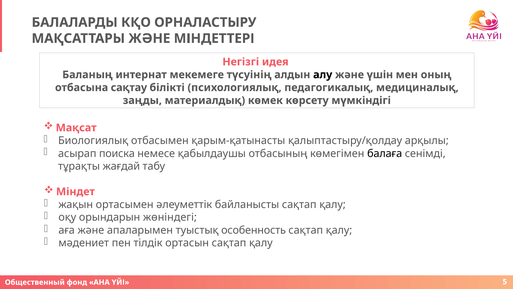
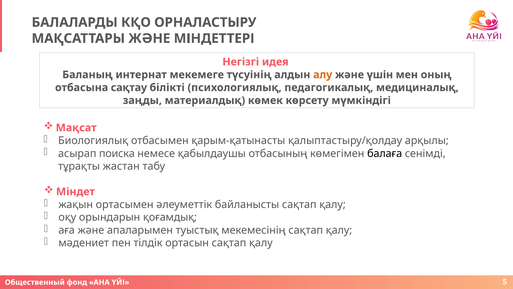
алу colour: black -> orange
жағдай: жағдай -> жастан
жөніндегі: жөніндегі -> қоғамдық
особенность: особенность -> мекемесінің
